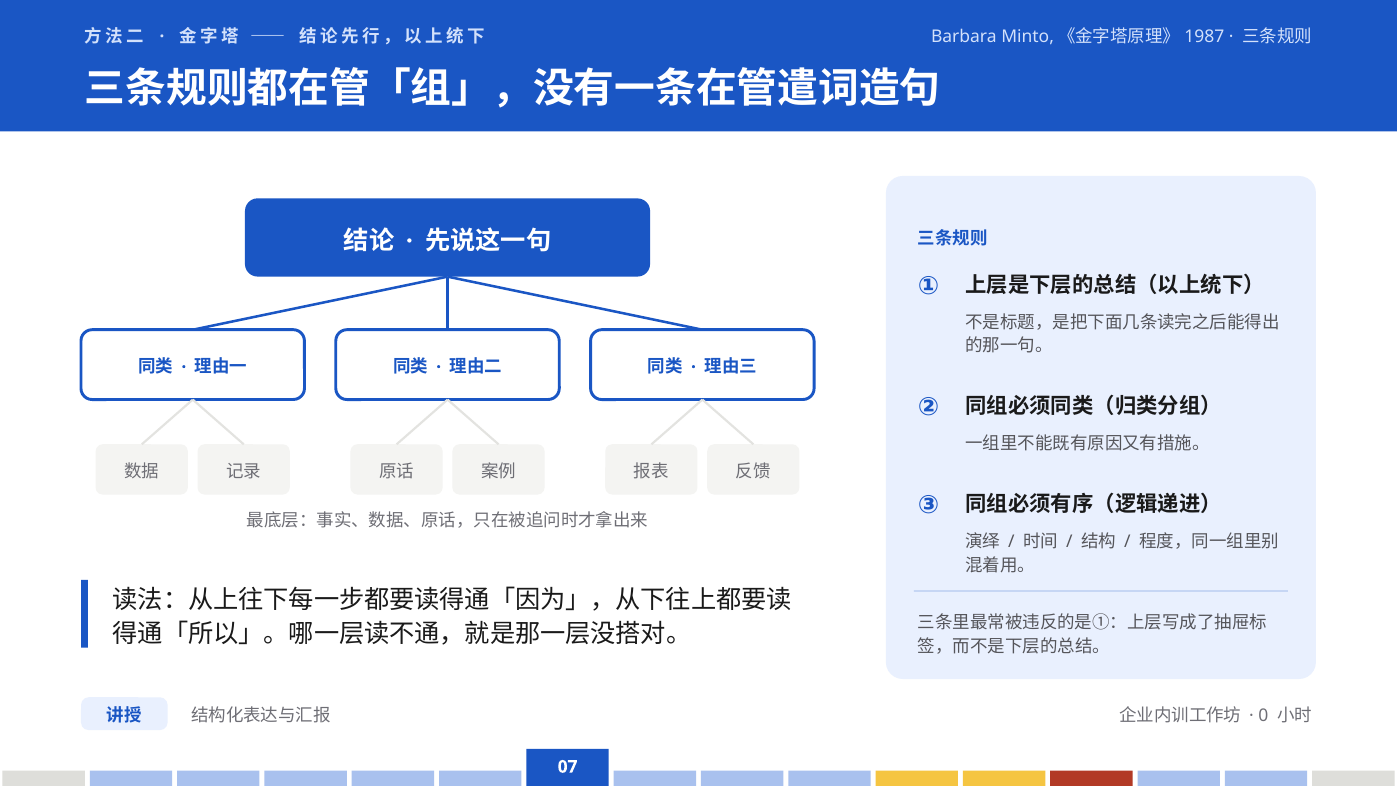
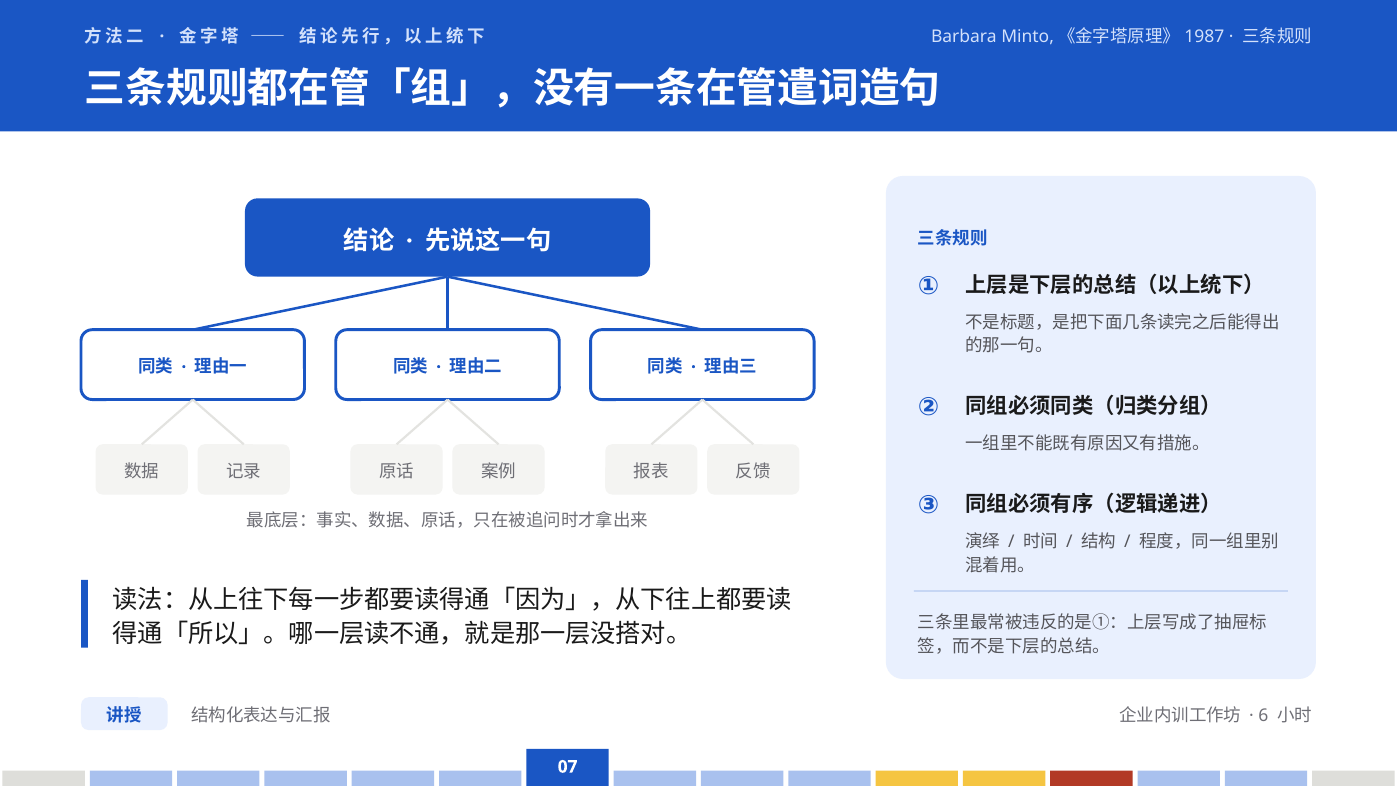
0: 0 -> 6
